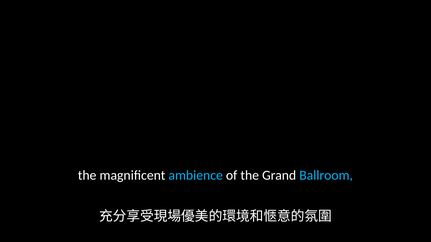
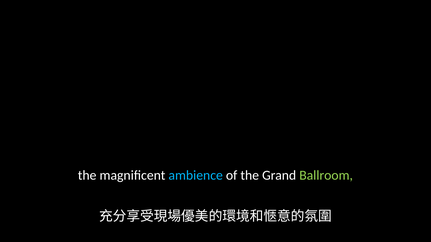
Ballroom colour: light blue -> light green
